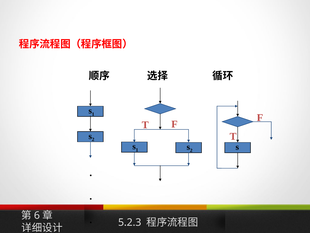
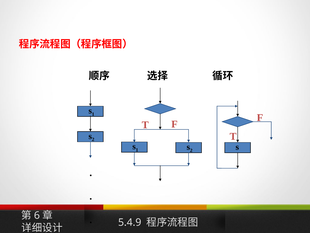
5.2.3: 5.2.3 -> 5.4.9
